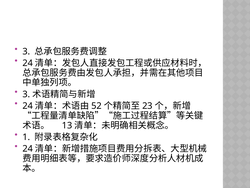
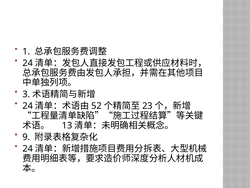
3 at (26, 51): 3 -> 1
1: 1 -> 9
